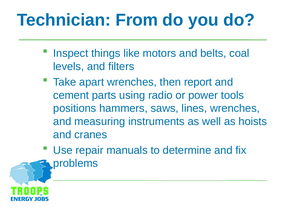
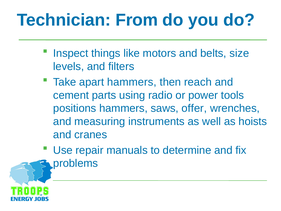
coal: coal -> size
apart wrenches: wrenches -> hammers
report: report -> reach
lines: lines -> offer
